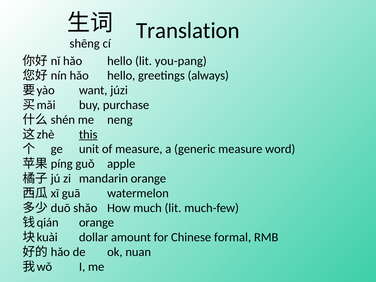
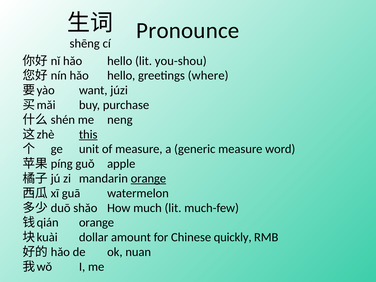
Translation: Translation -> Pronounce
you-pang: you-pang -> you-shou
always: always -> where
orange at (148, 178) underline: none -> present
formal: formal -> quickly
